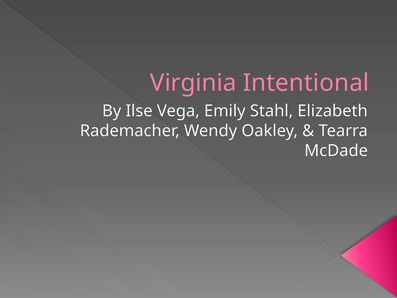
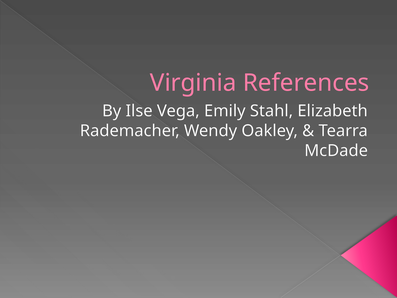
Intentional: Intentional -> References
